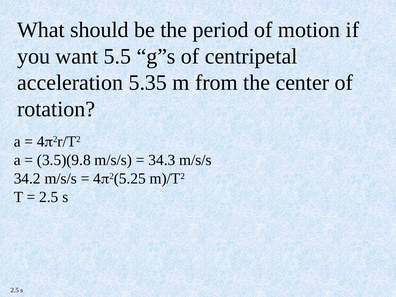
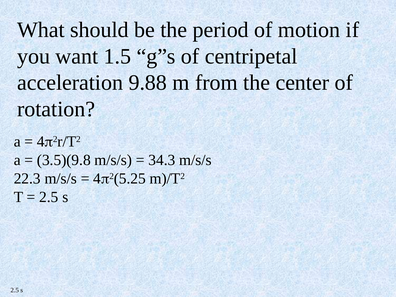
5.5: 5.5 -> 1.5
5.35: 5.35 -> 9.88
34.2: 34.2 -> 22.3
